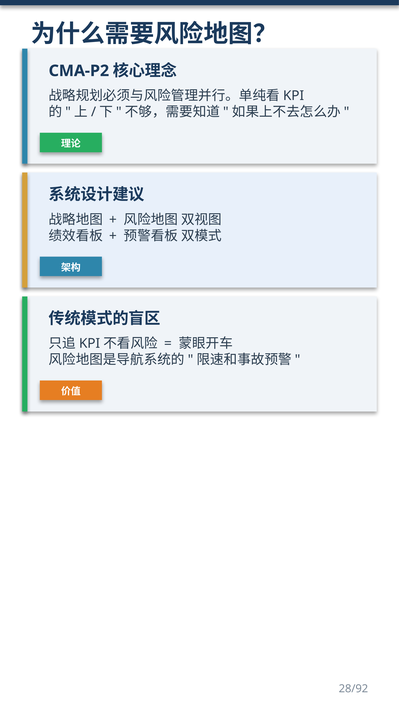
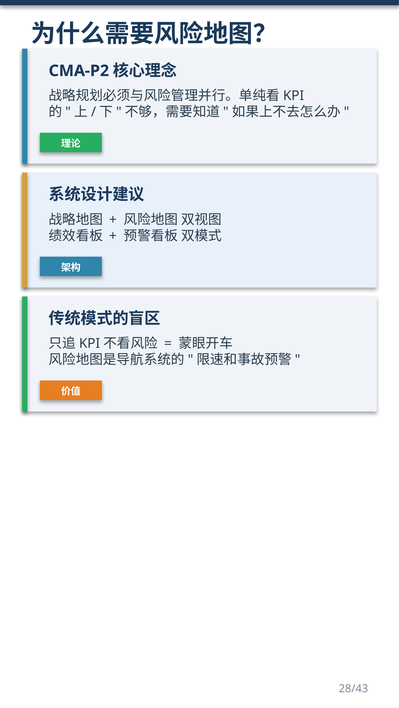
28/92: 28/92 -> 28/43
